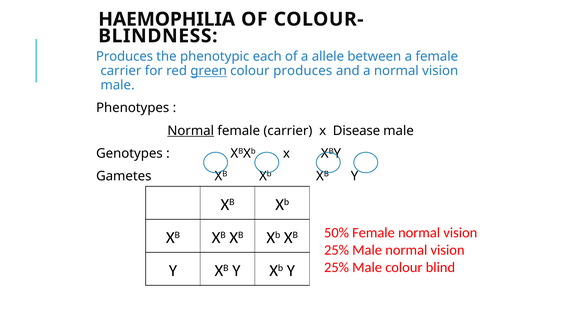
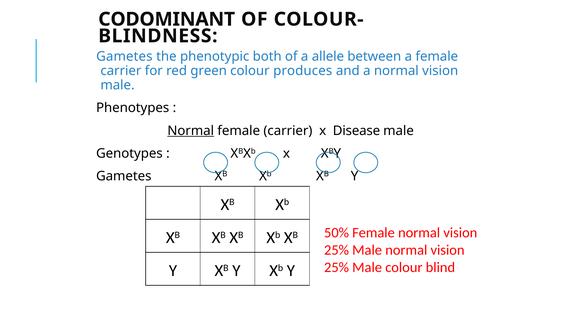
HAEMOPHILIA: HAEMOPHILIA -> CODOMINANT
Produces at (124, 57): Produces -> Gametes
each: each -> both
green underline: present -> none
